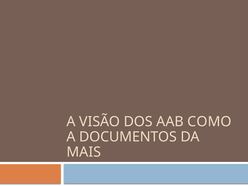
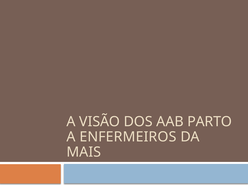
COMO: COMO -> PARTO
DOCUMENTOS: DOCUMENTOS -> ENFERMEIROS
